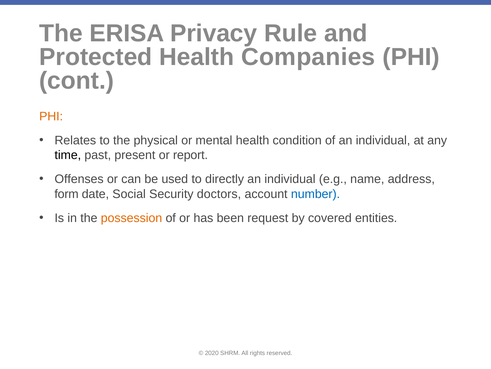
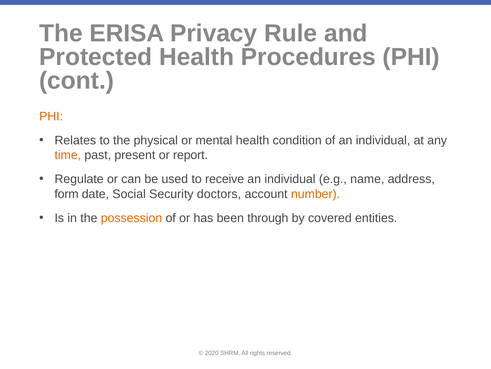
Companies: Companies -> Procedures
time colour: black -> orange
Offenses: Offenses -> Regulate
directly: directly -> receive
number colour: blue -> orange
request: request -> through
